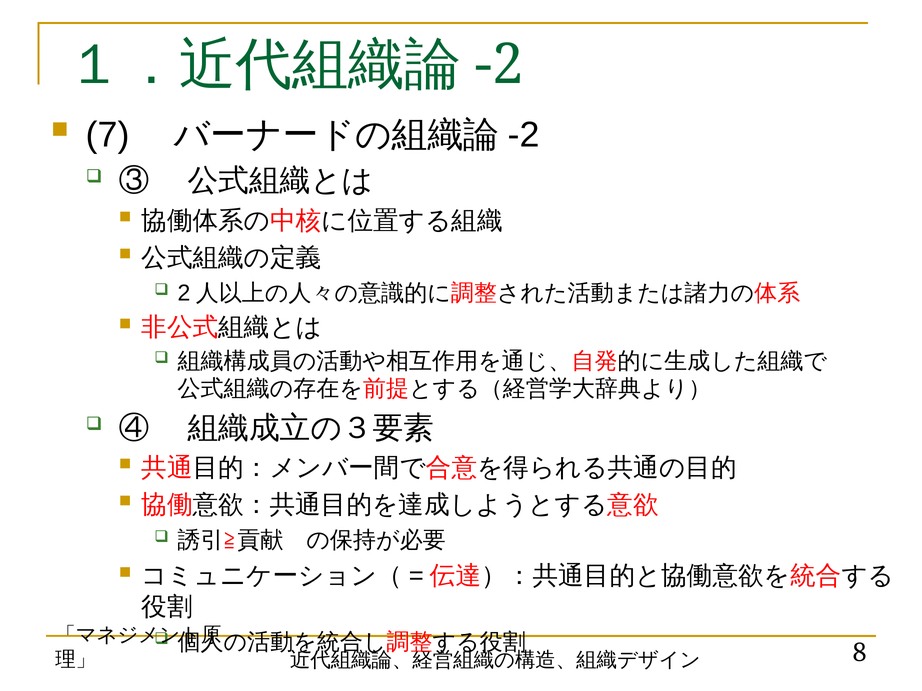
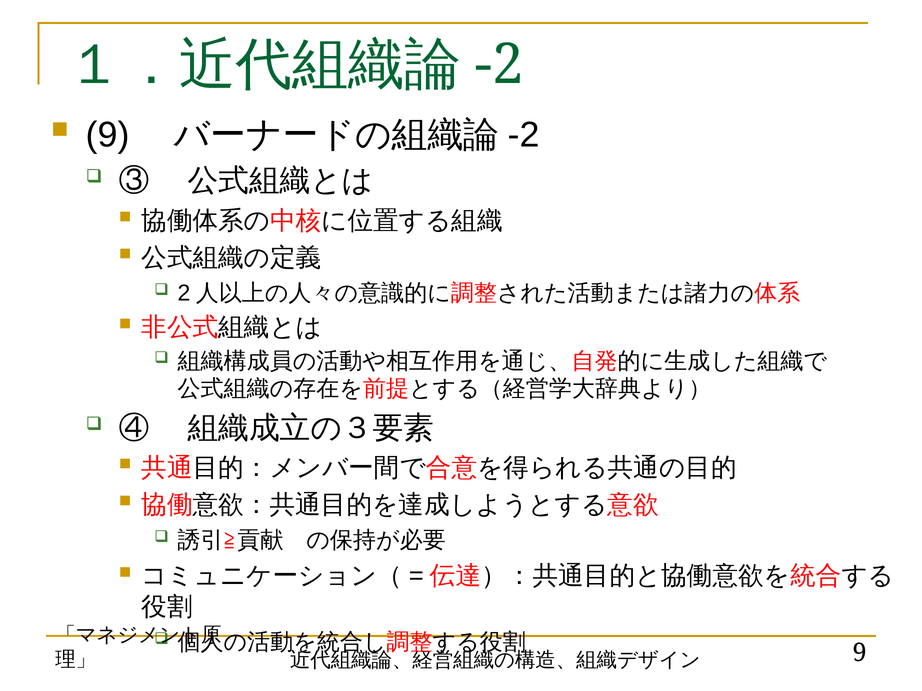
7 at (108, 135): 7 -> 9
8 at (860, 653): 8 -> 9
